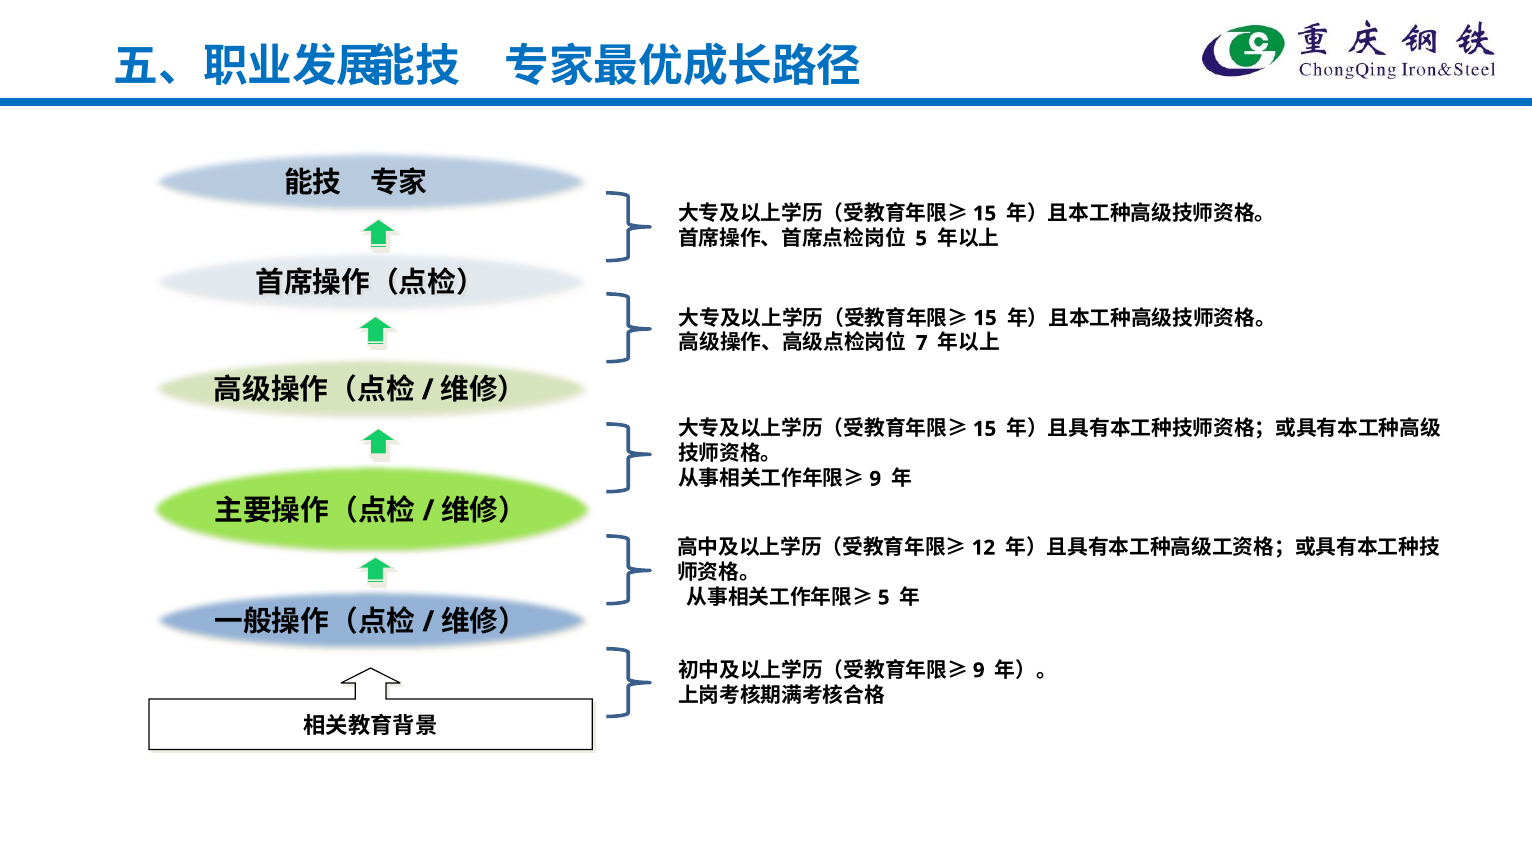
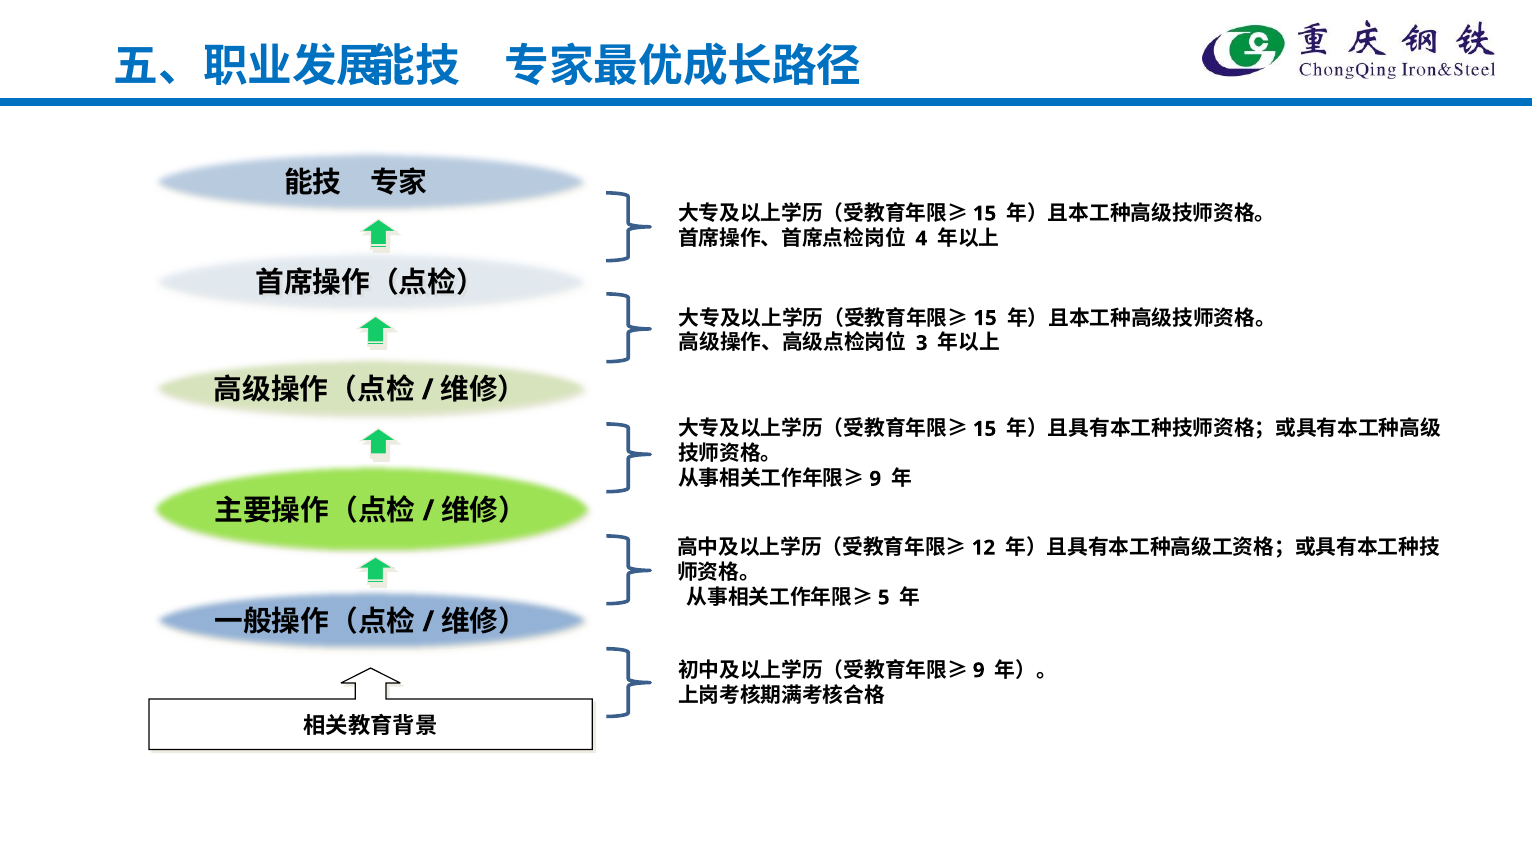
5 at (921, 239): 5 -> 4
7: 7 -> 3
